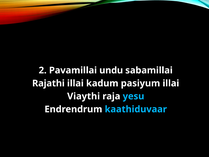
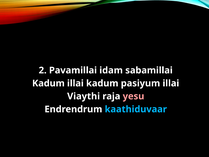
undu: undu -> idam
Rajathi at (48, 83): Rajathi -> Kadum
yesu colour: light blue -> pink
